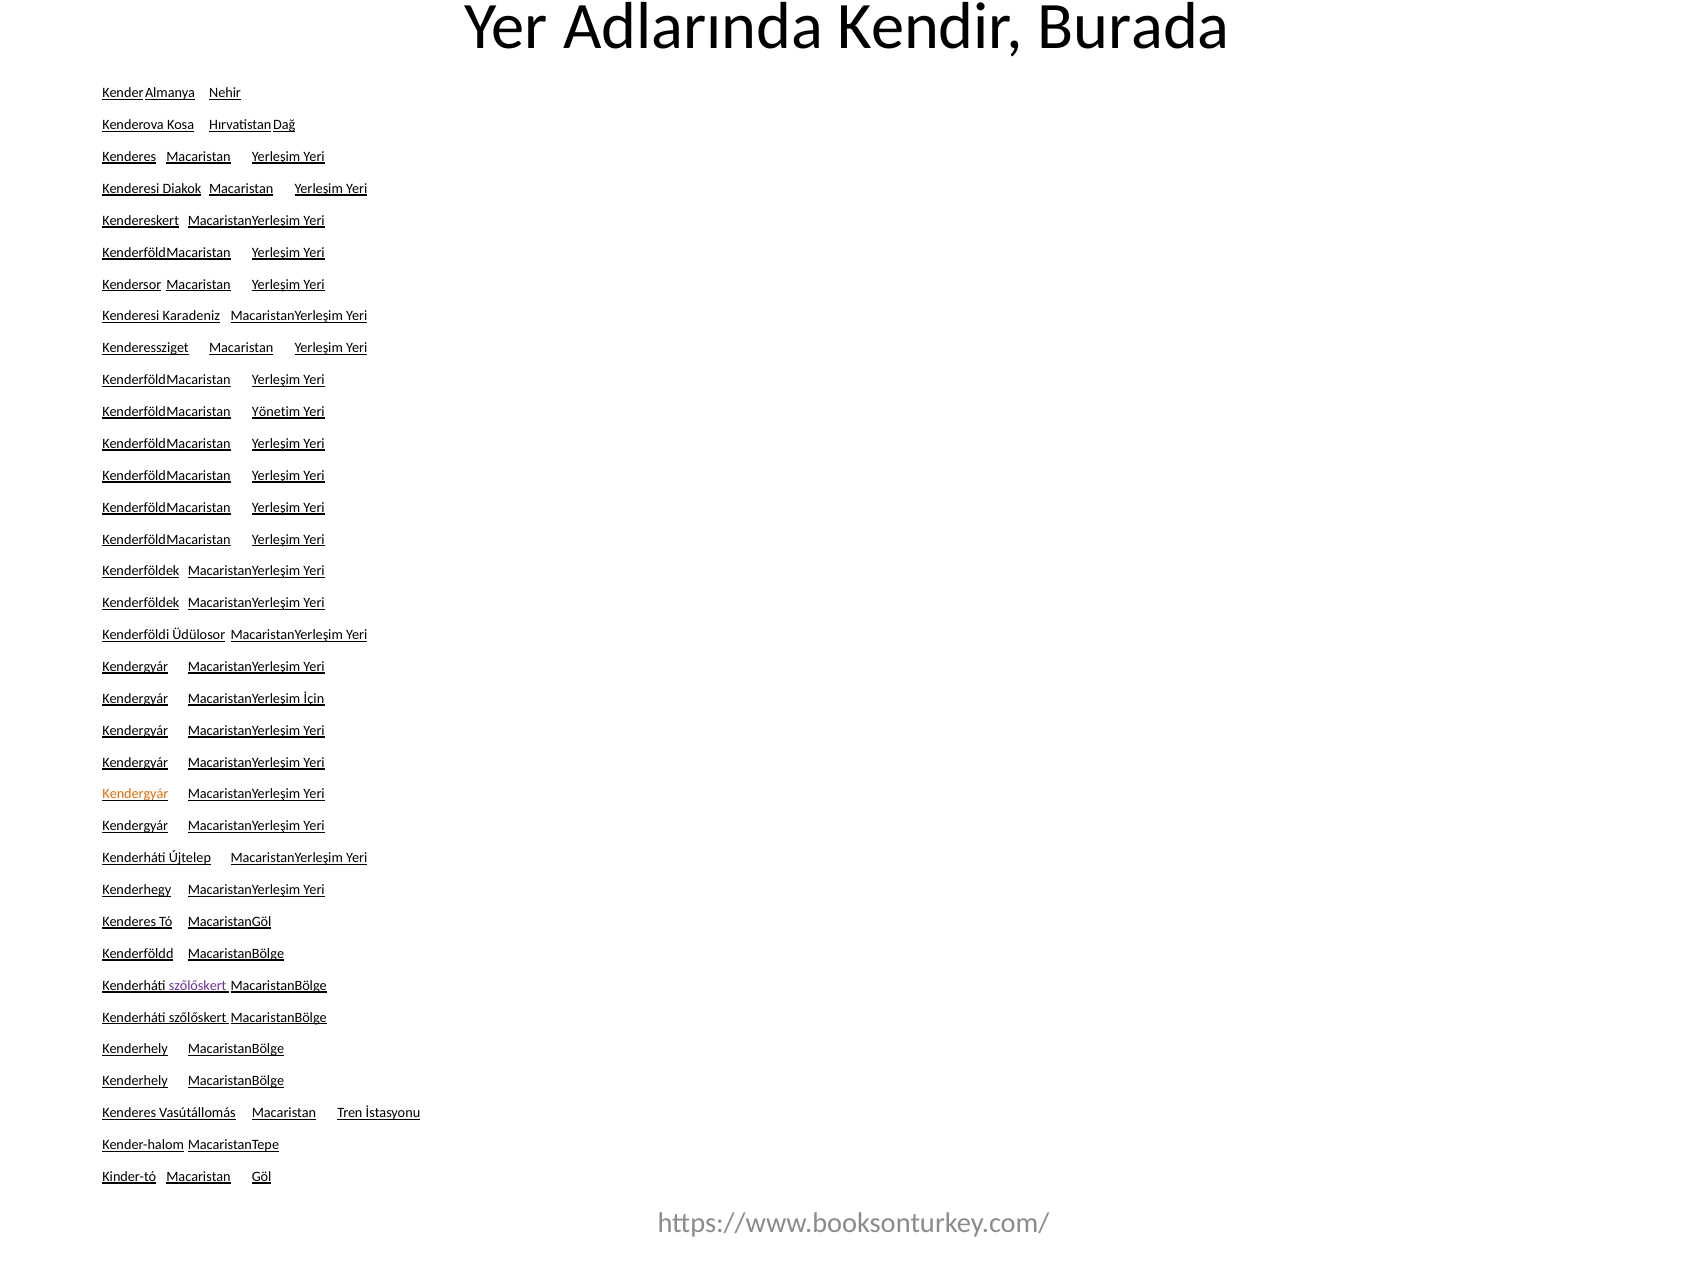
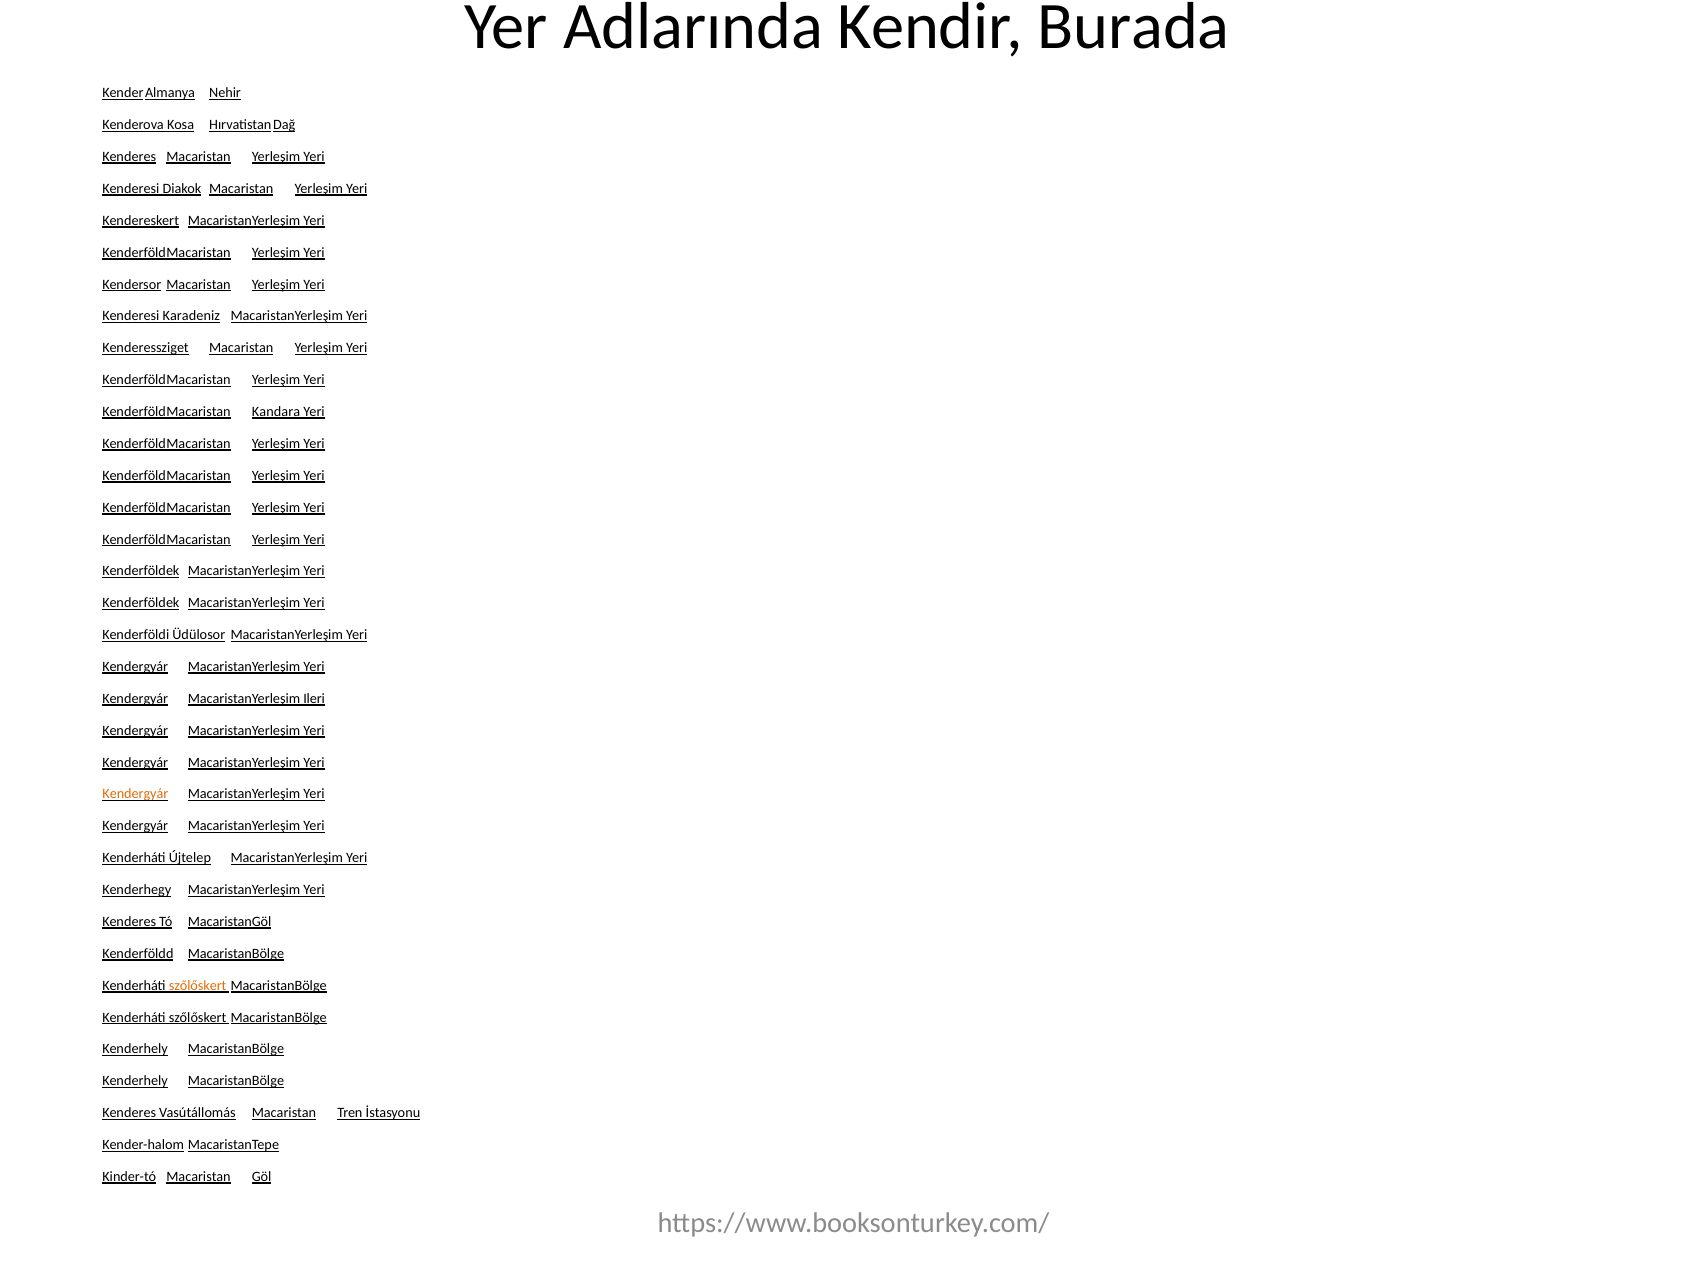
Yönetim: Yönetim -> Kandara
İçin: İçin -> Ileri
szőlőskert at (198, 986) colour: purple -> orange
